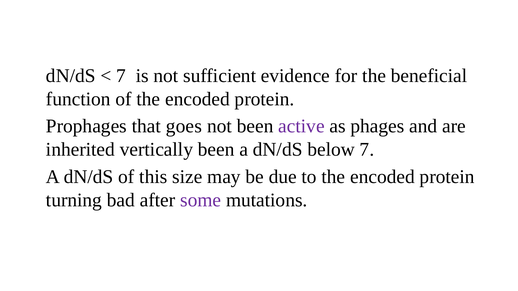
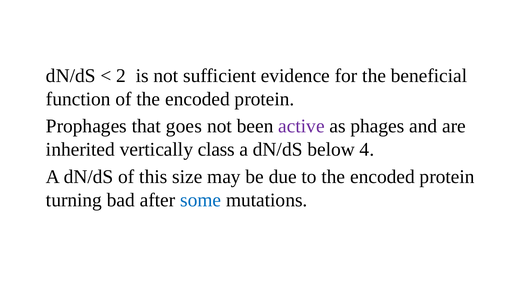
7 at (121, 76): 7 -> 2
vertically been: been -> class
below 7: 7 -> 4
some colour: purple -> blue
